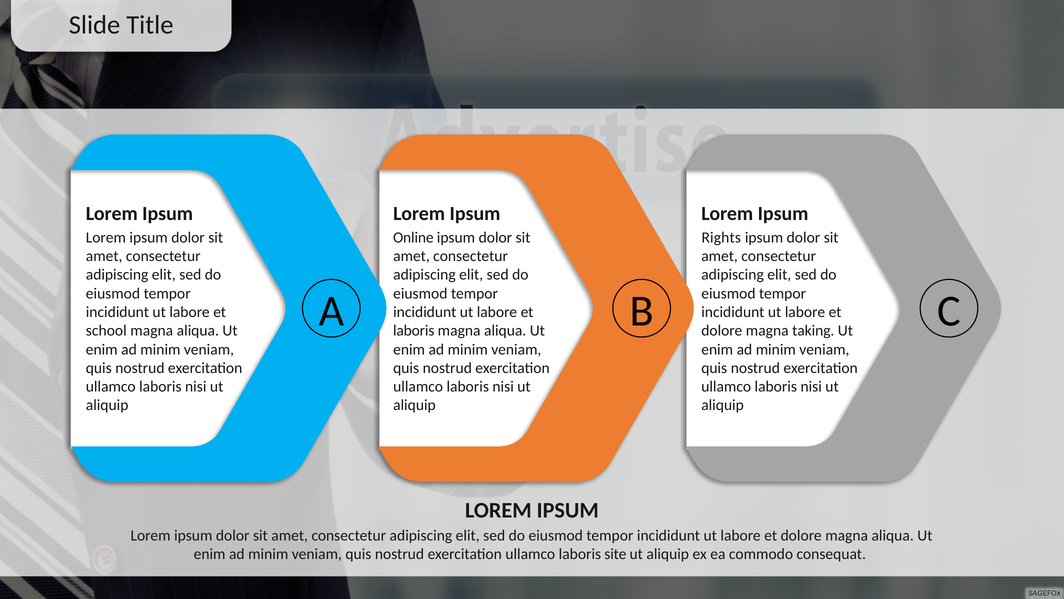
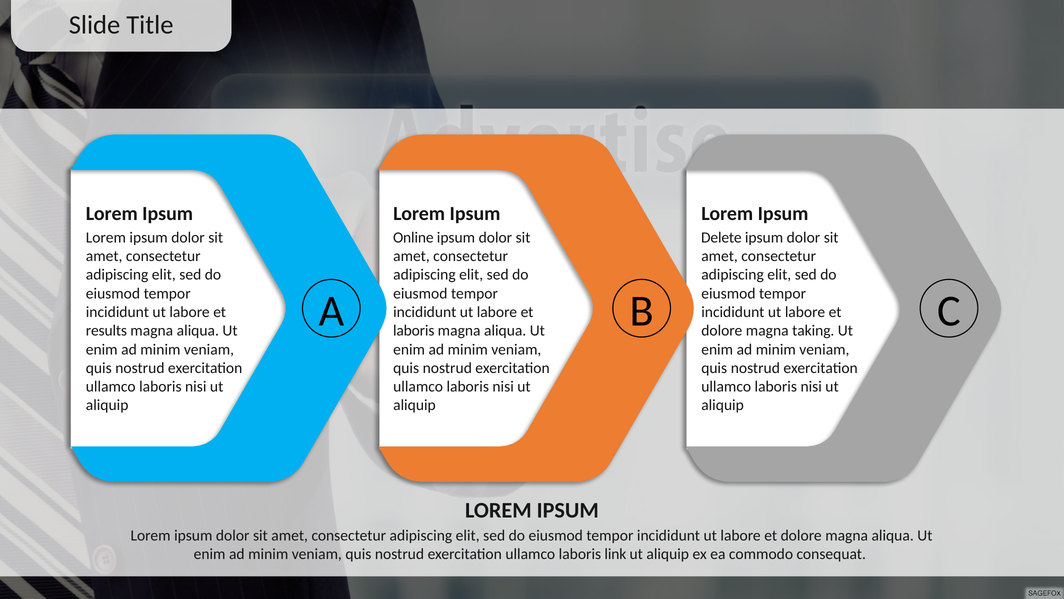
Rights: Rights -> Delete
school: school -> results
site: site -> link
